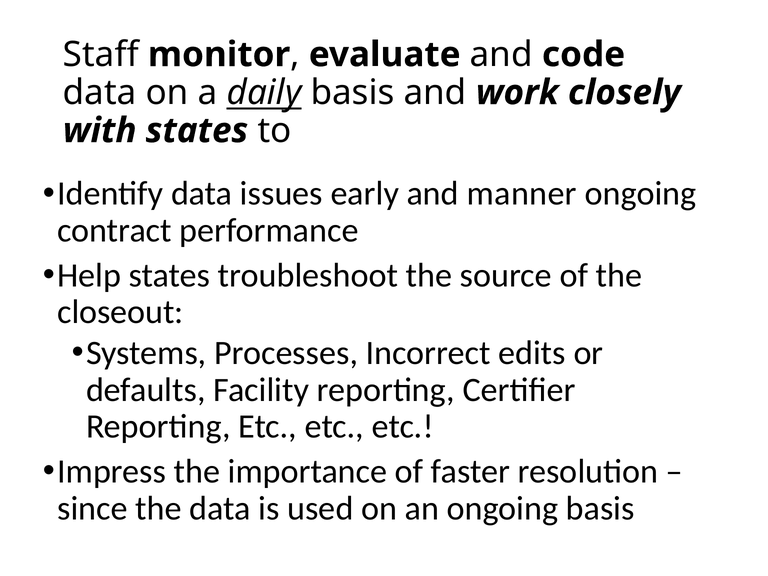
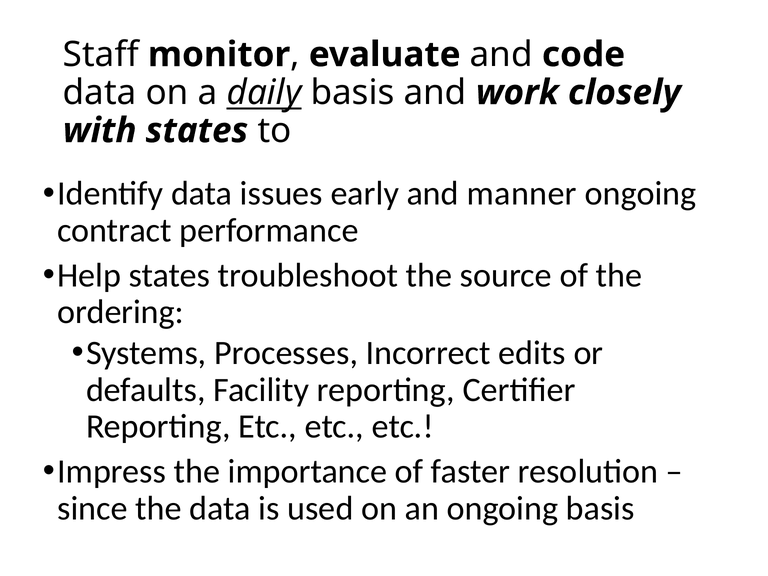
closeout: closeout -> ordering
